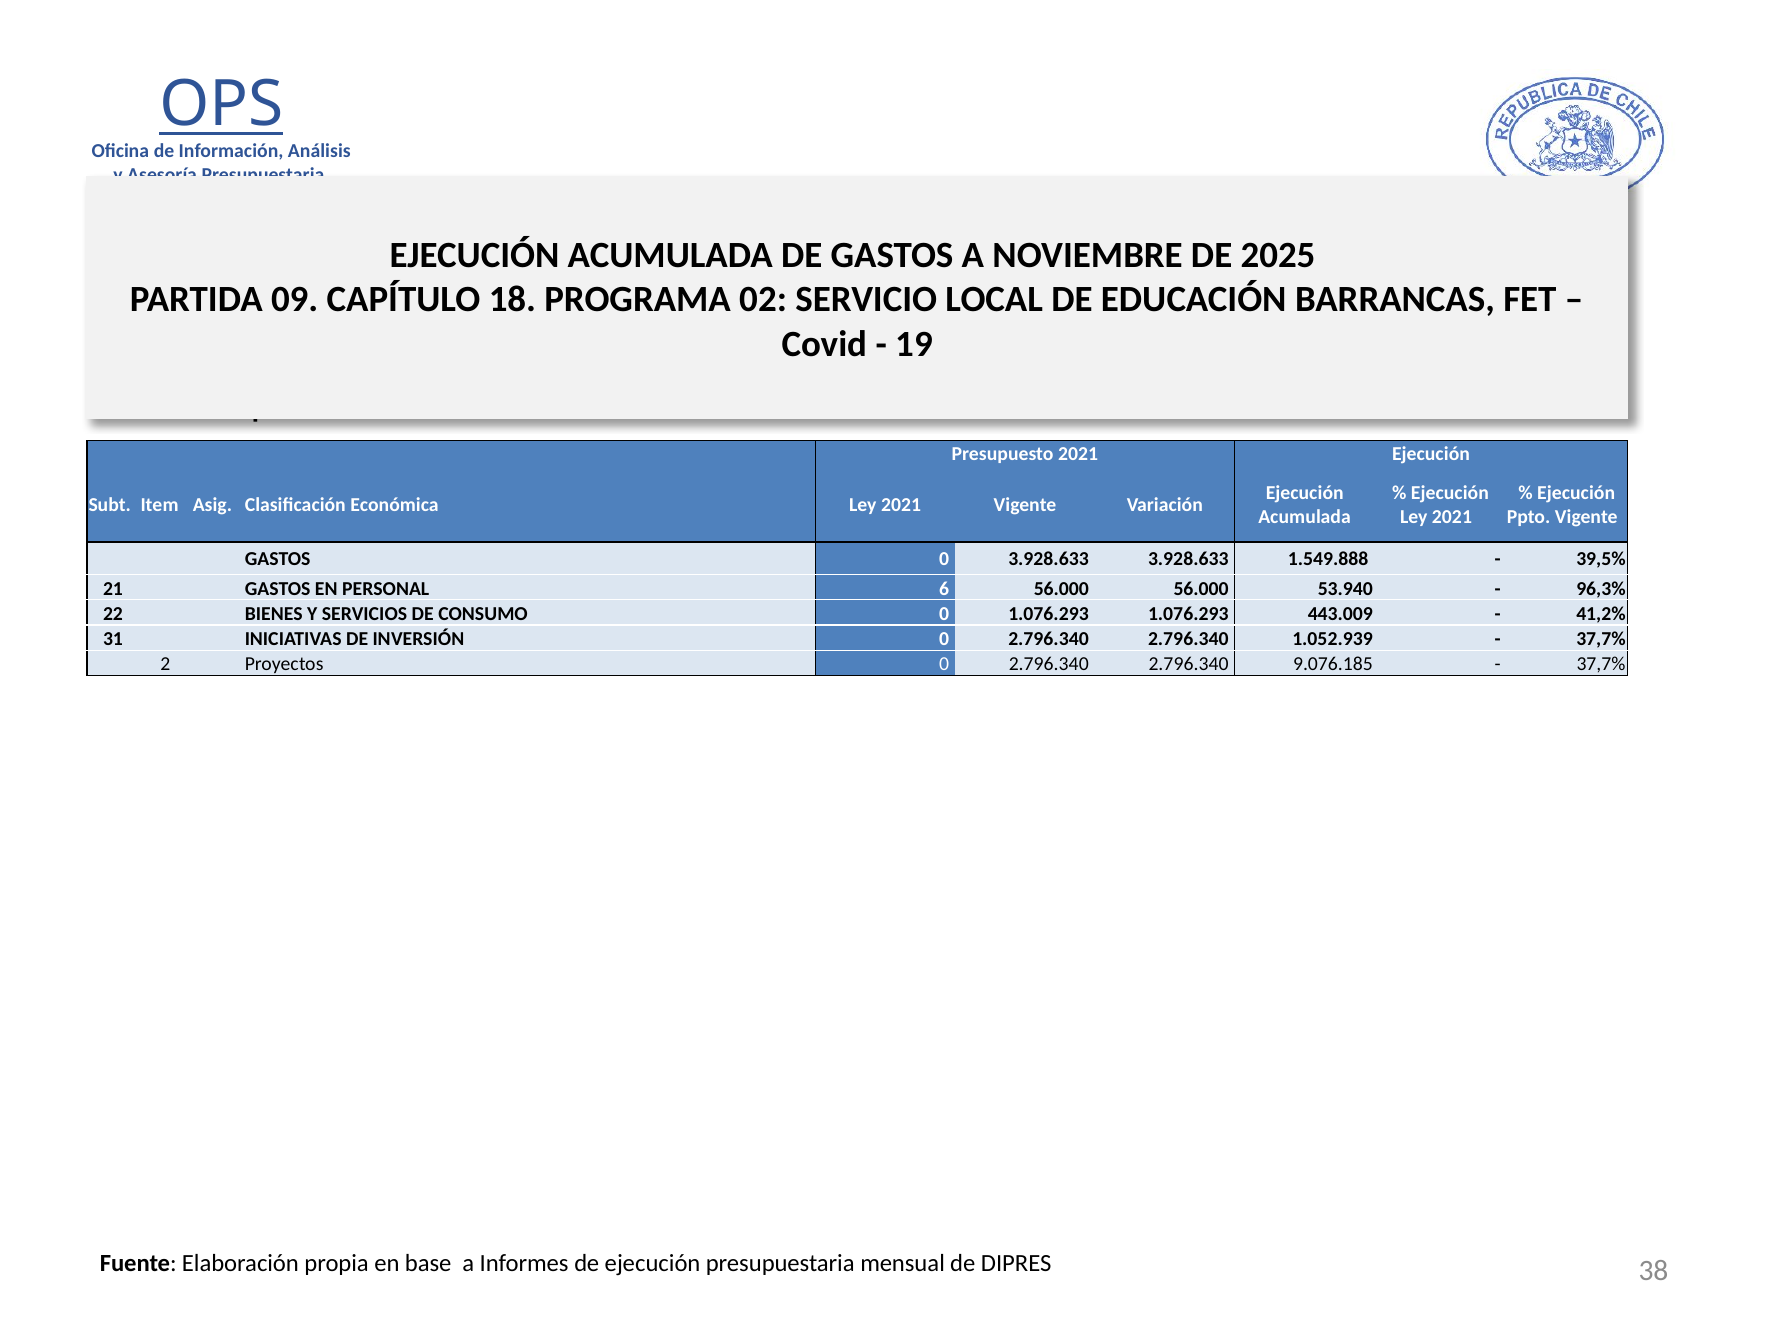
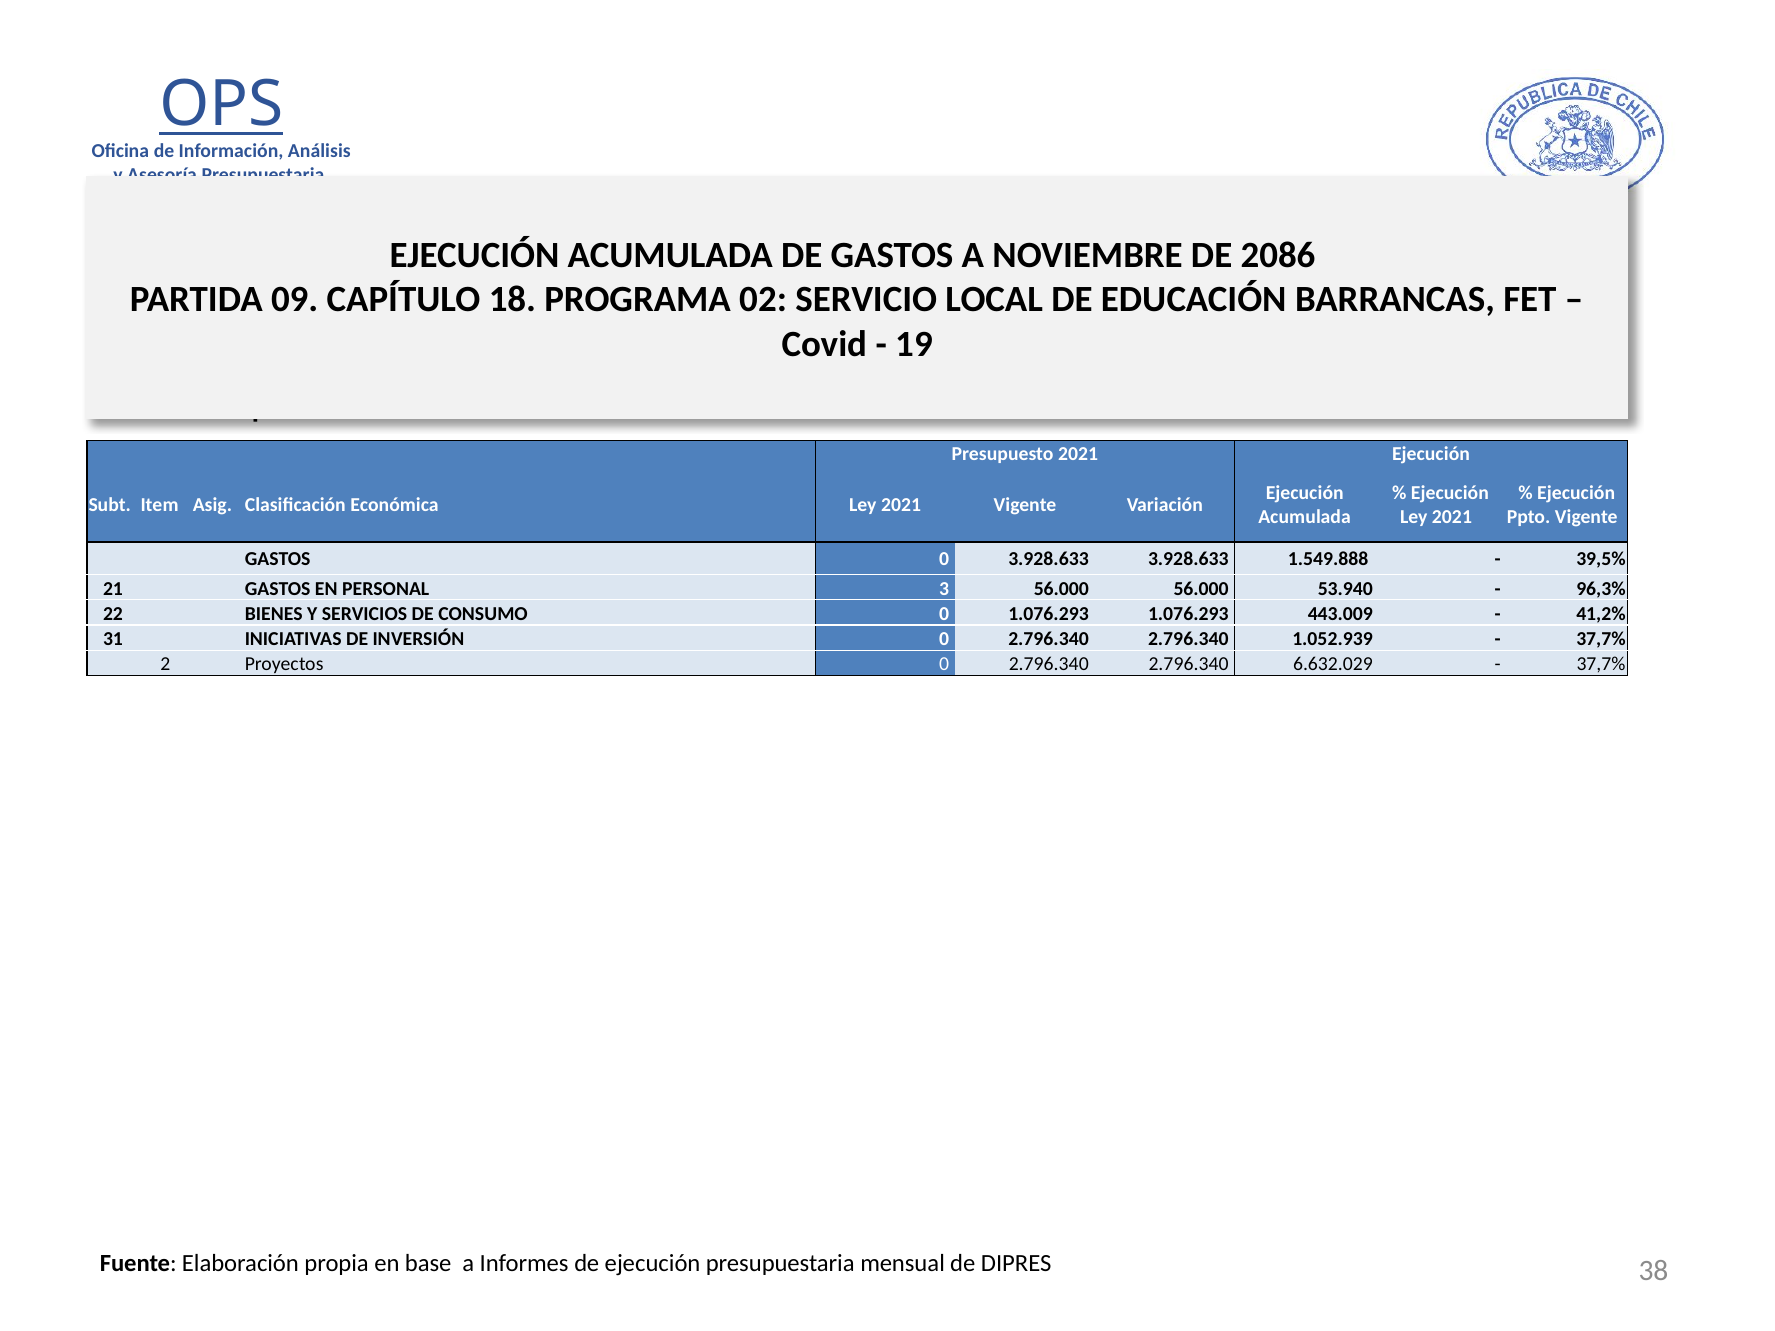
2025: 2025 -> 2086
6: 6 -> 3
9.076.185: 9.076.185 -> 6.632.029
